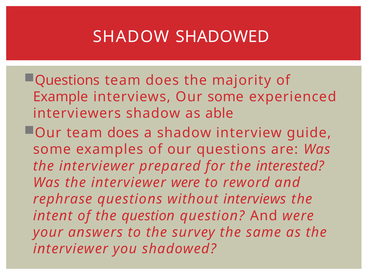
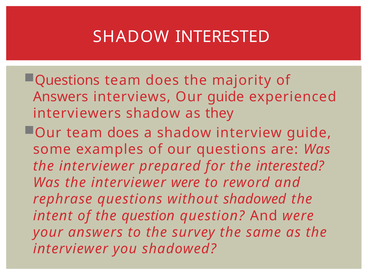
SHADOW SHADOWED: SHADOWED -> INTERESTED
Example at (61, 97): Example -> Answers
Our some: some -> guide
able: able -> they
without interviews: interviews -> shadowed
